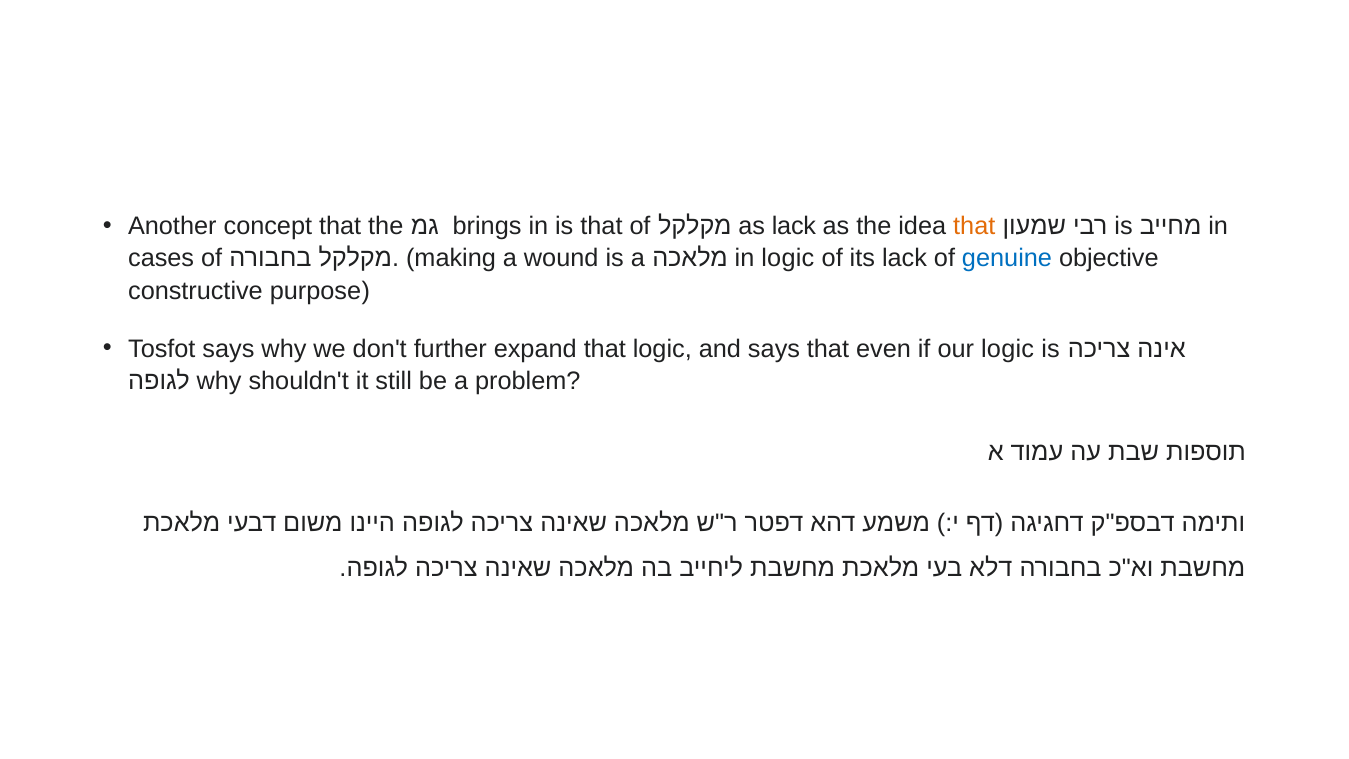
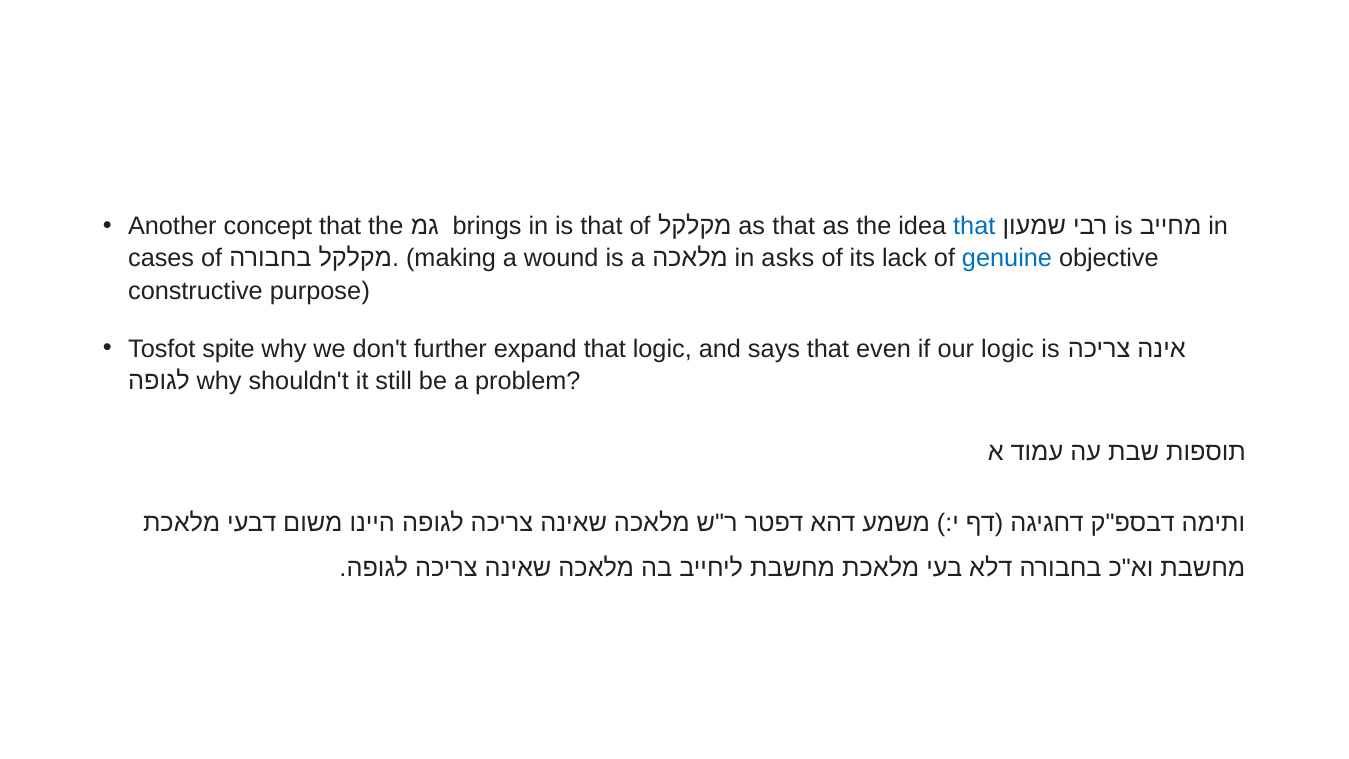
as lack: lack -> that
that at (974, 226) colour: orange -> blue
in logic: logic -> asks
Tosfot says: says -> spite
